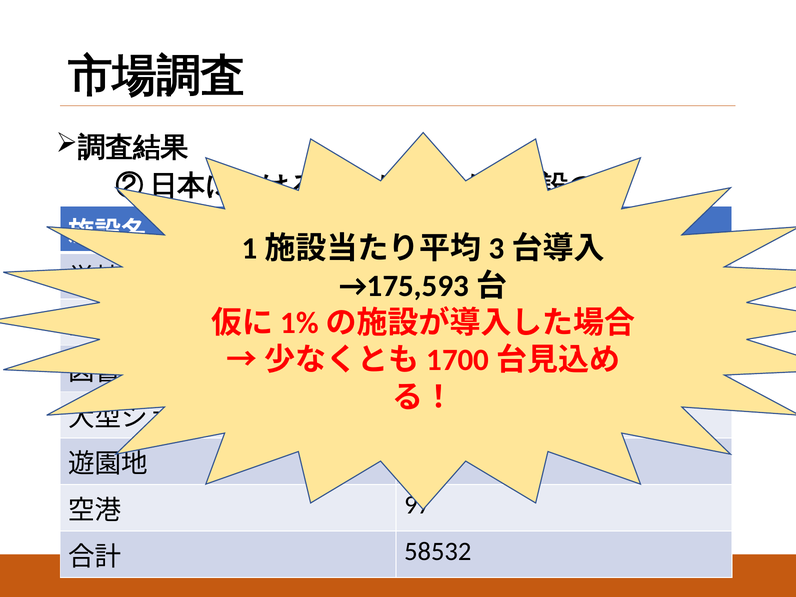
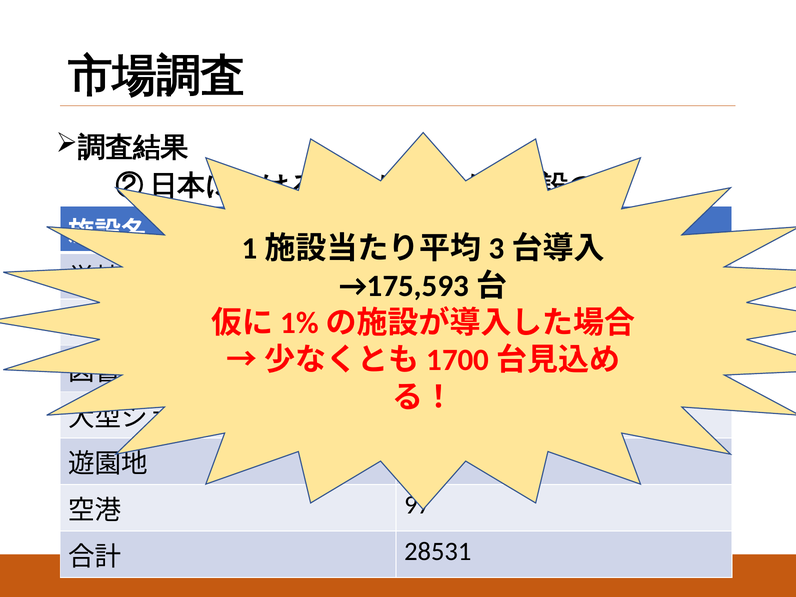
58532: 58532 -> 28531
